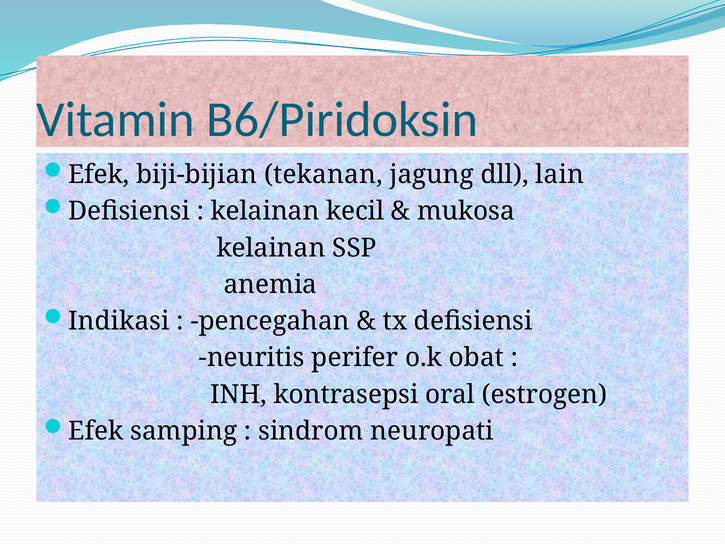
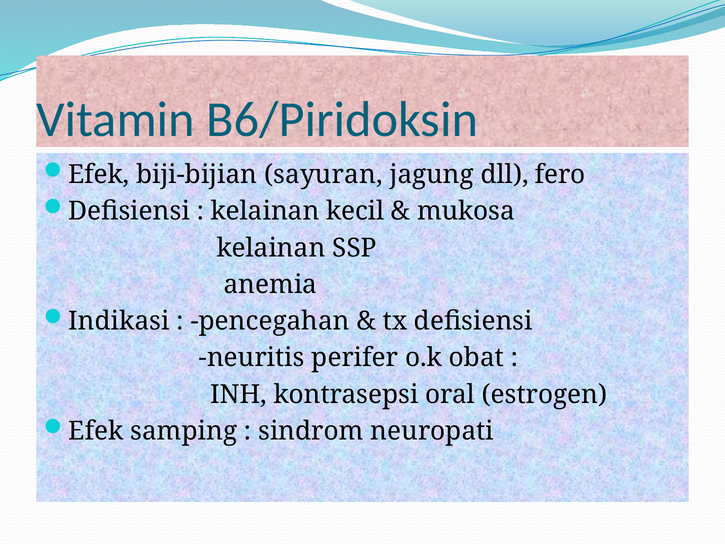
tekanan: tekanan -> sayuran
lain: lain -> fero
